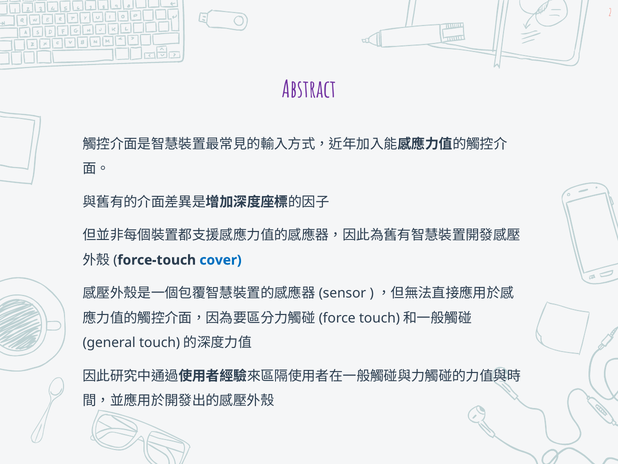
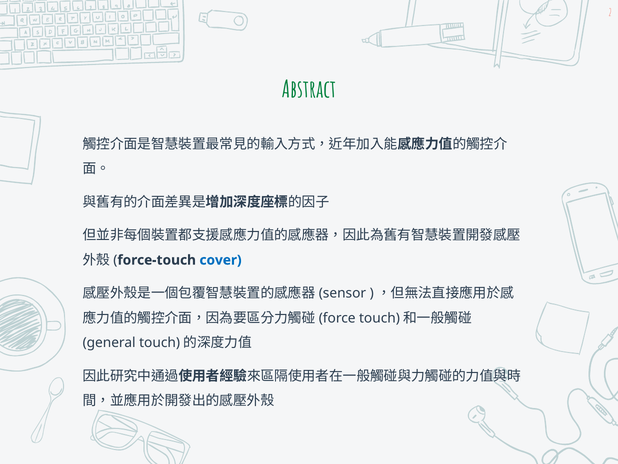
Abstract colour: purple -> green
